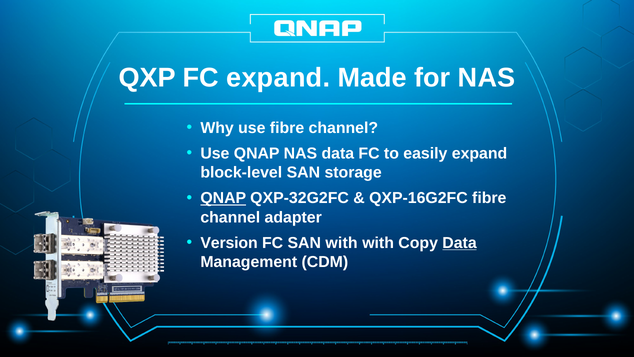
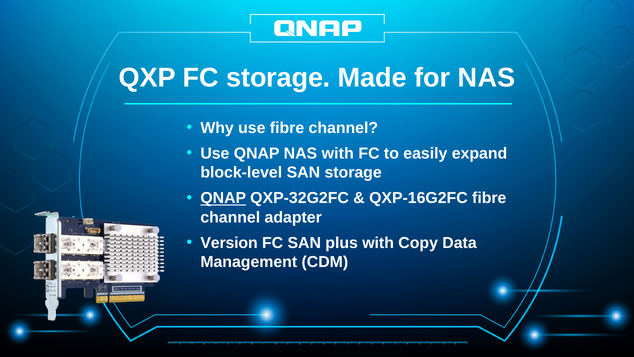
FC expand: expand -> storage
NAS data: data -> with
SAN with: with -> plus
Data at (460, 243) underline: present -> none
